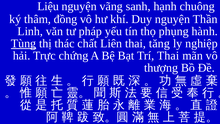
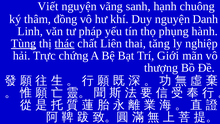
Liệu: Liệu -> Viết
Thần: Thần -> Danh
thác underline: none -> present
Trí Thai: Thai -> Giới
